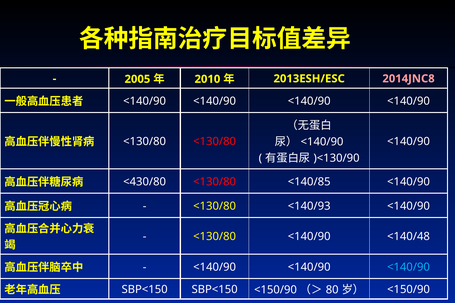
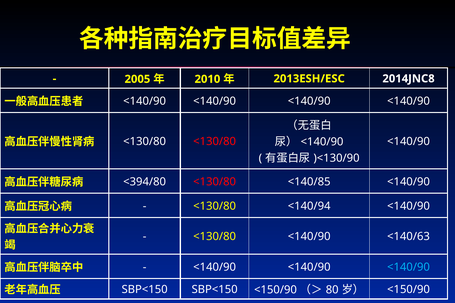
2014JNC8 colour: pink -> white
<430/80: <430/80 -> <394/80
<140/93: <140/93 -> <140/94
<140/48: <140/48 -> <140/63
